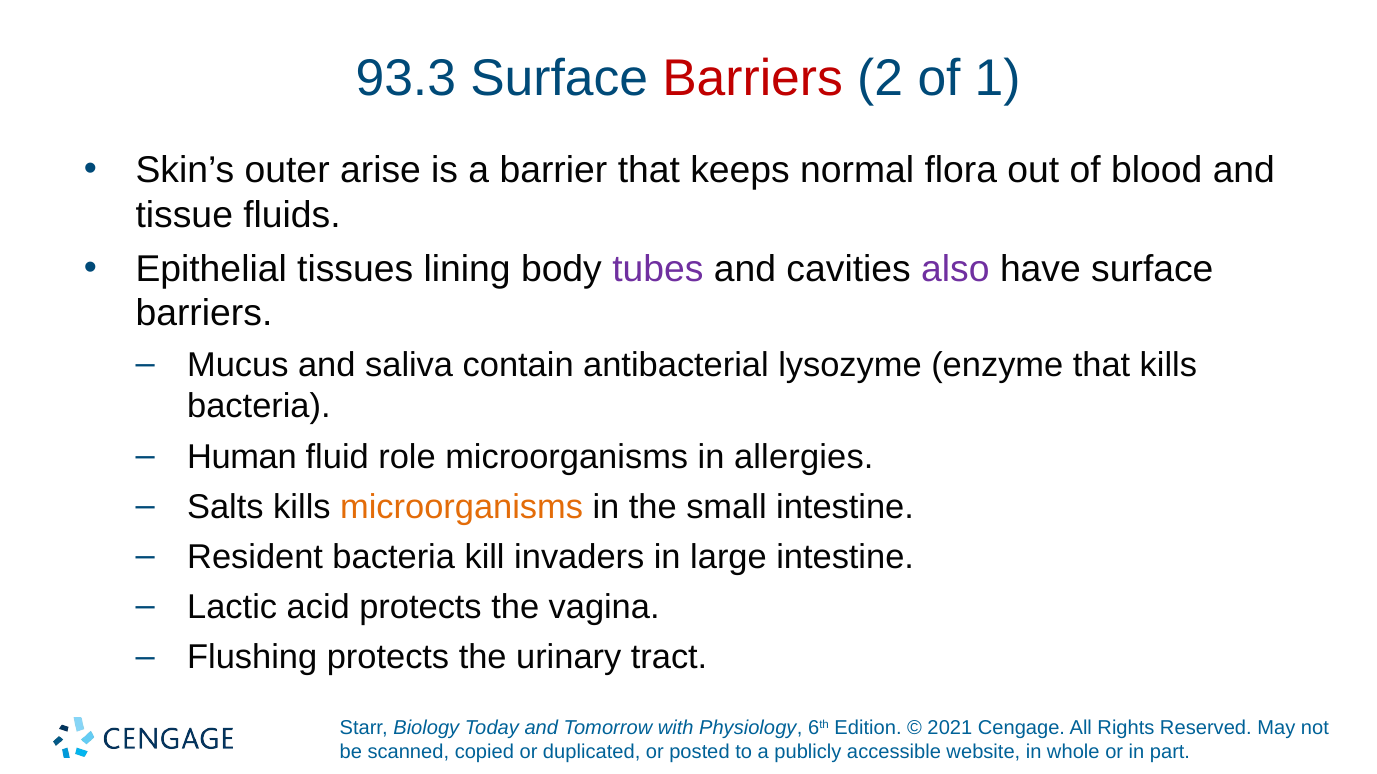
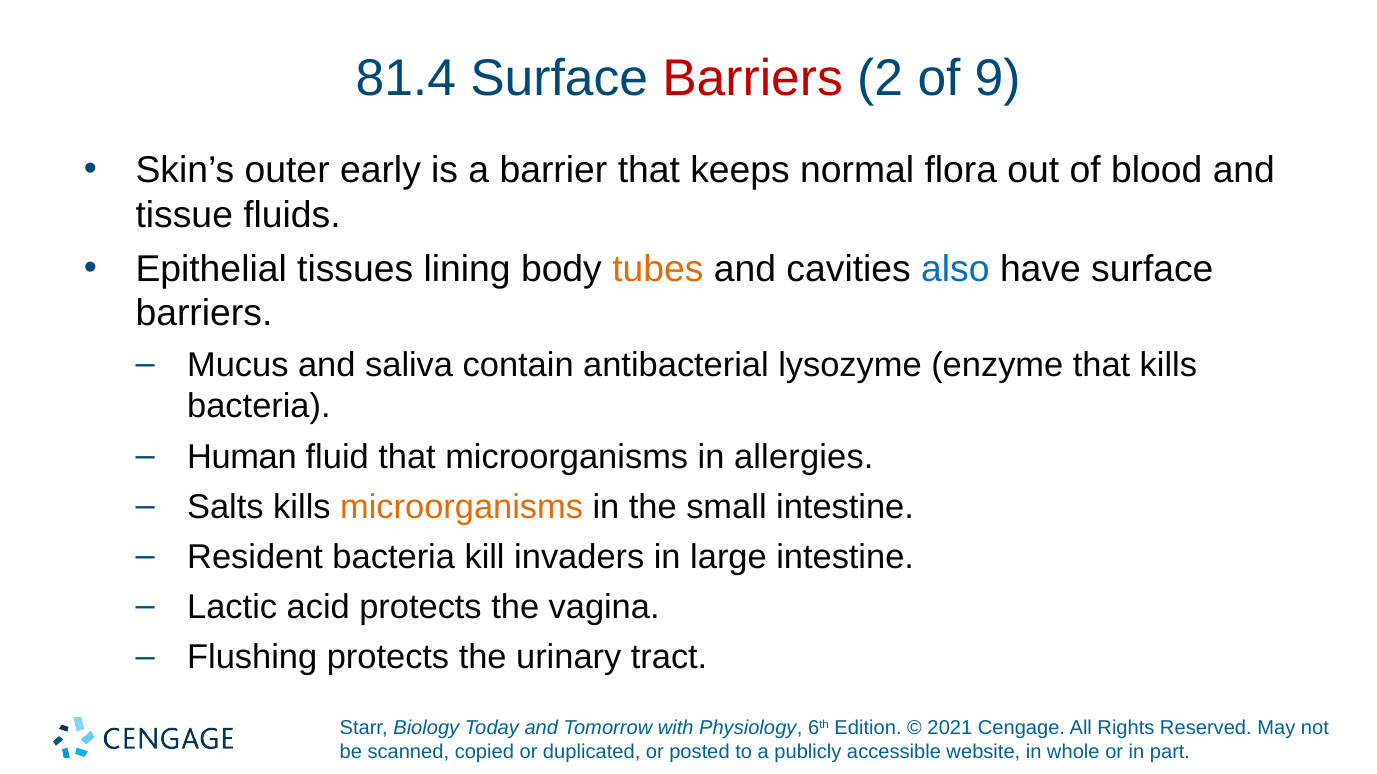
93.3: 93.3 -> 81.4
1: 1 -> 9
arise: arise -> early
tubes colour: purple -> orange
also colour: purple -> blue
fluid role: role -> that
